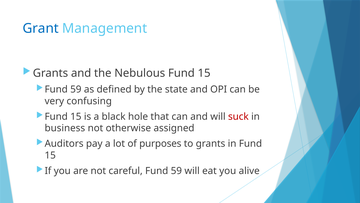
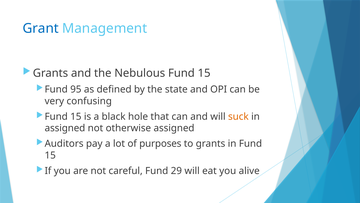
59 at (76, 89): 59 -> 95
suck colour: red -> orange
business at (65, 128): business -> assigned
careful Fund 59: 59 -> 29
